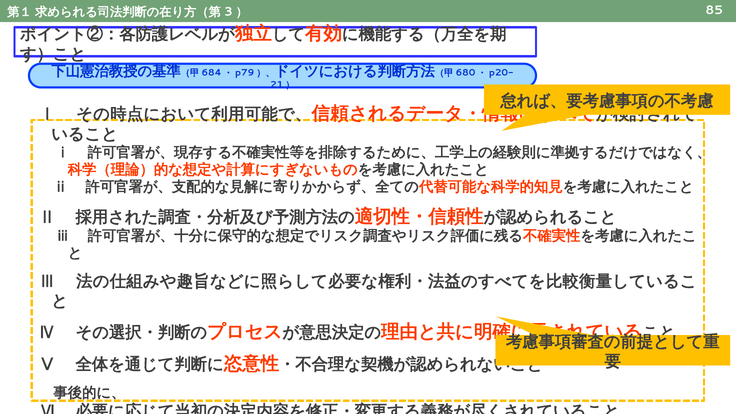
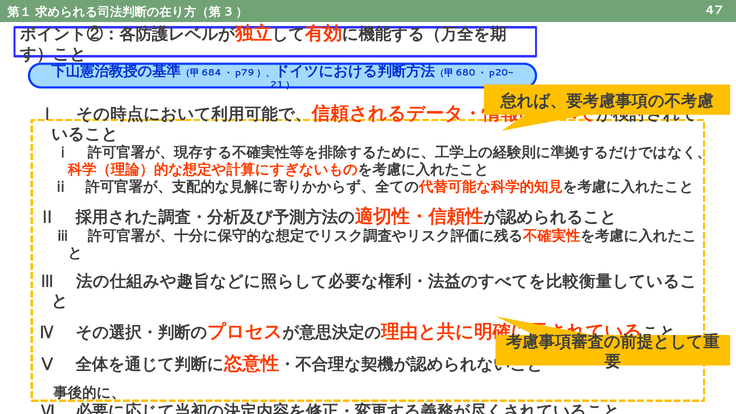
85: 85 -> 47
